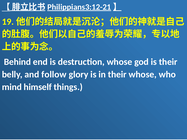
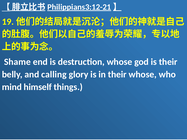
Behind: Behind -> Shame
follow: follow -> calling
